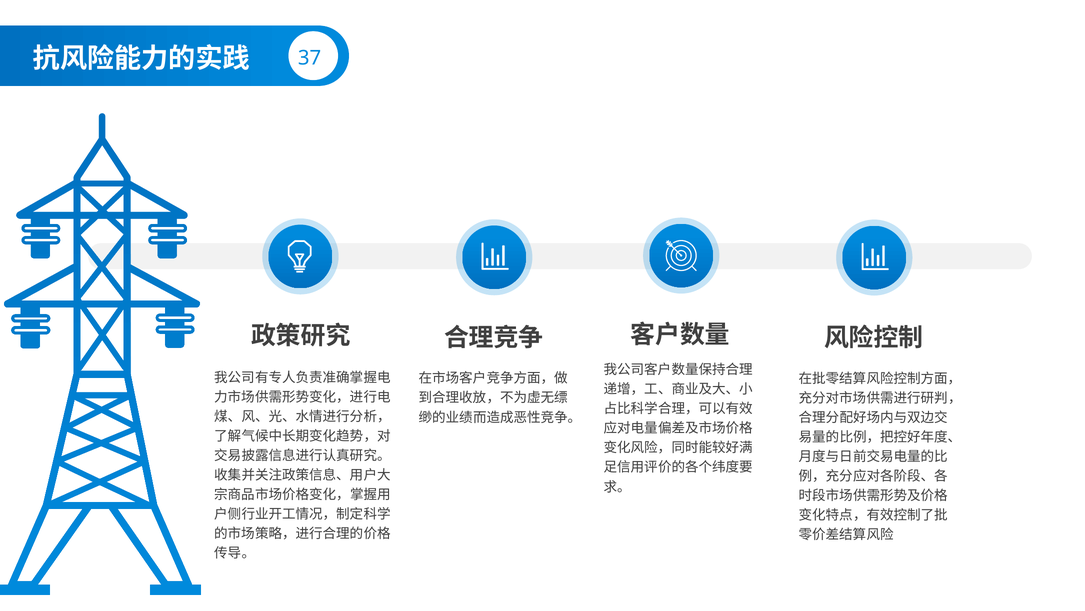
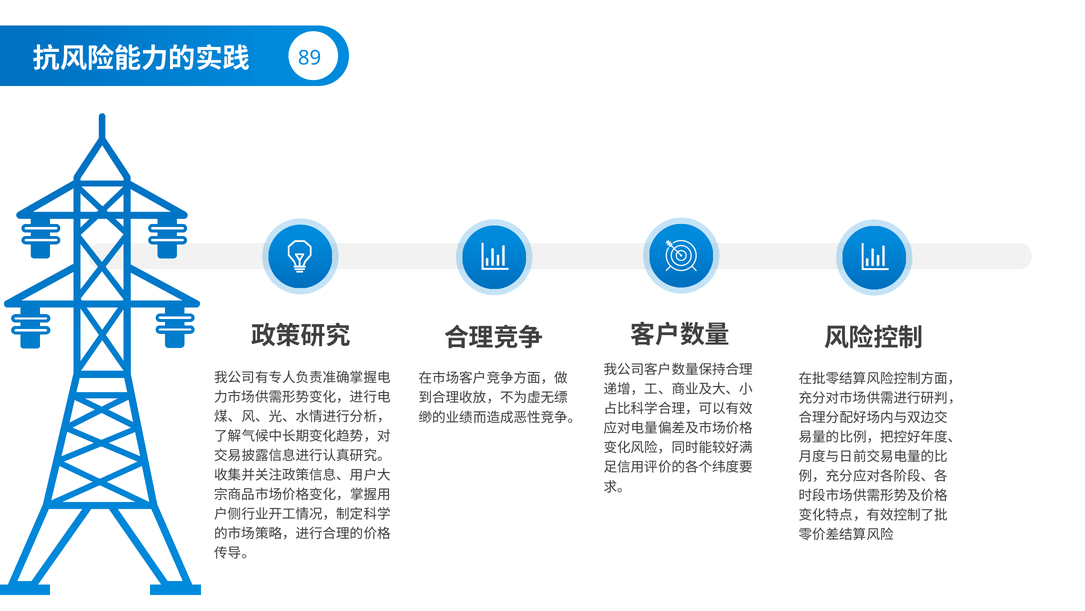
37: 37 -> 89
